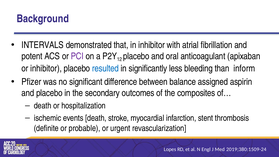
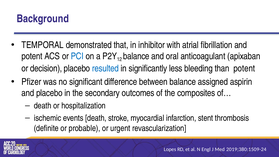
INTERVALS: INTERVALS -> TEMPORAL
PCI colour: purple -> blue
placebo at (136, 56): placebo -> balance
or inhibitor: inhibitor -> decision
than inform: inform -> potent
